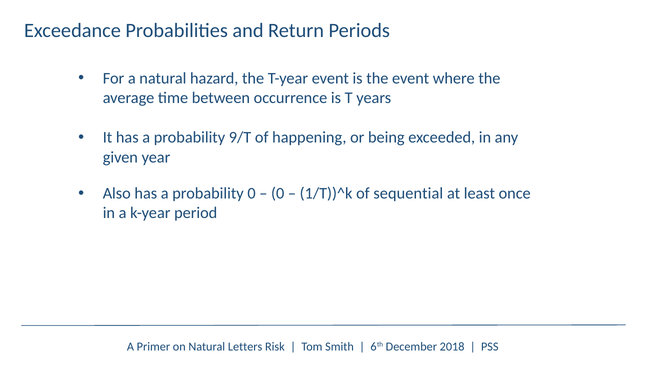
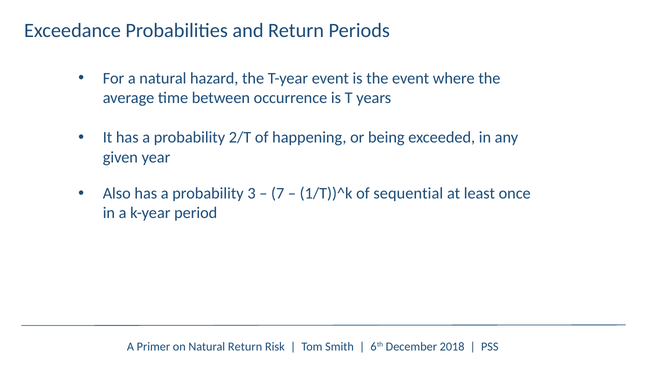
9/T: 9/T -> 2/T
probability 0: 0 -> 3
0 at (278, 194): 0 -> 7
Natural Letters: Letters -> Return
